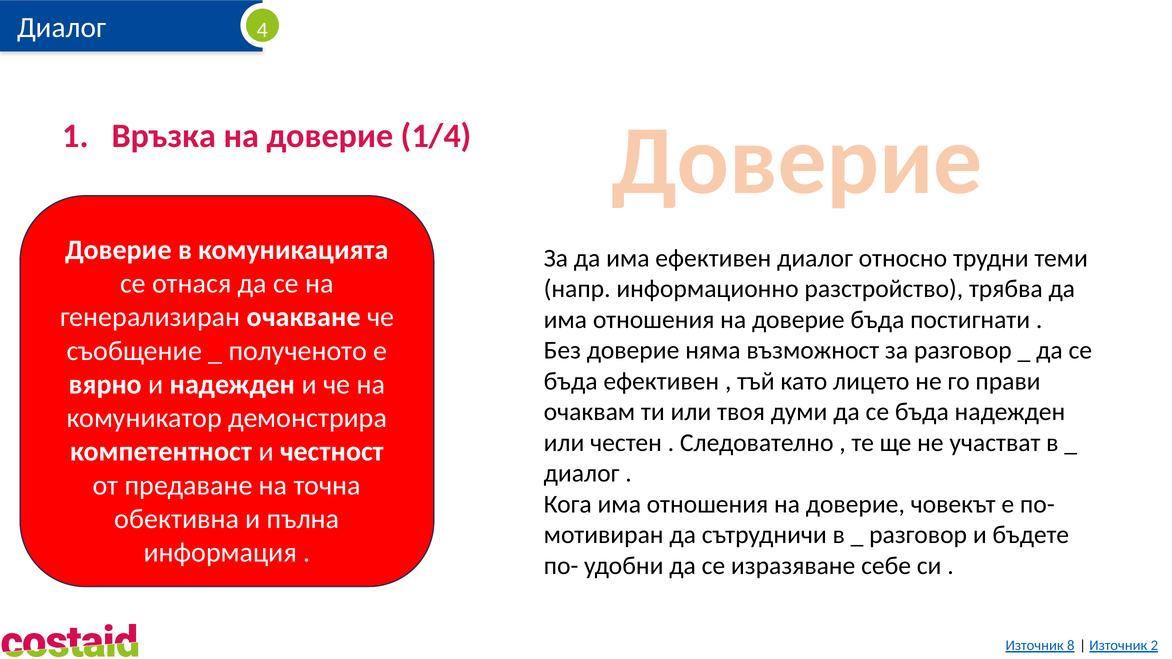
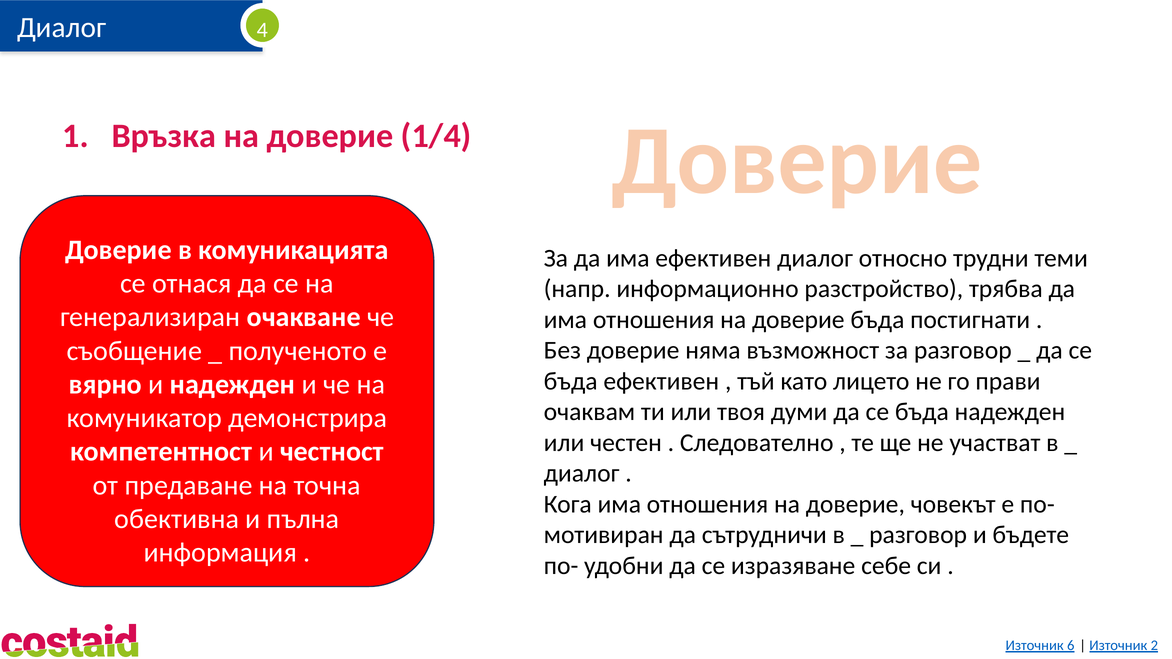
8: 8 -> 6
